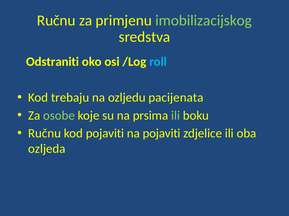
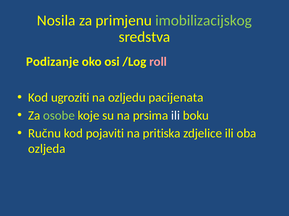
Ručnu at (56, 20): Ručnu -> Nosila
Odstraniti: Odstraniti -> Podizanje
roll colour: light blue -> pink
trebaju: trebaju -> ugroziti
ili at (176, 116) colour: light green -> white
na pojaviti: pojaviti -> pritiska
